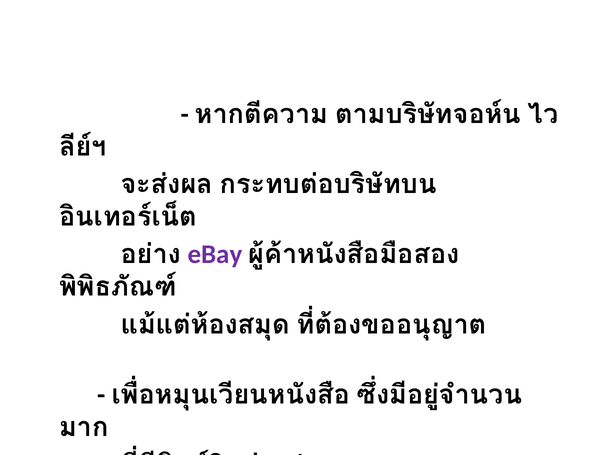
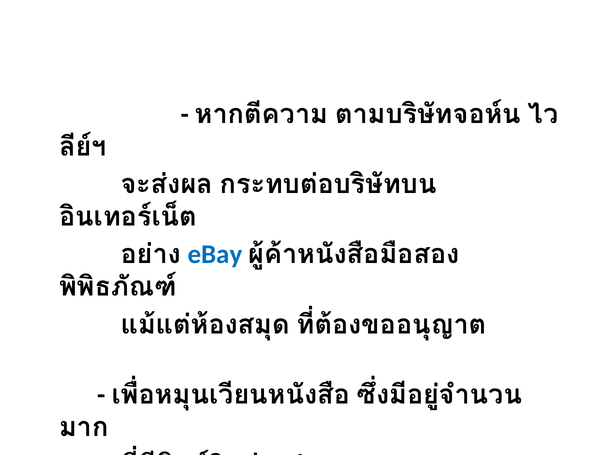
eBay colour: purple -> blue
